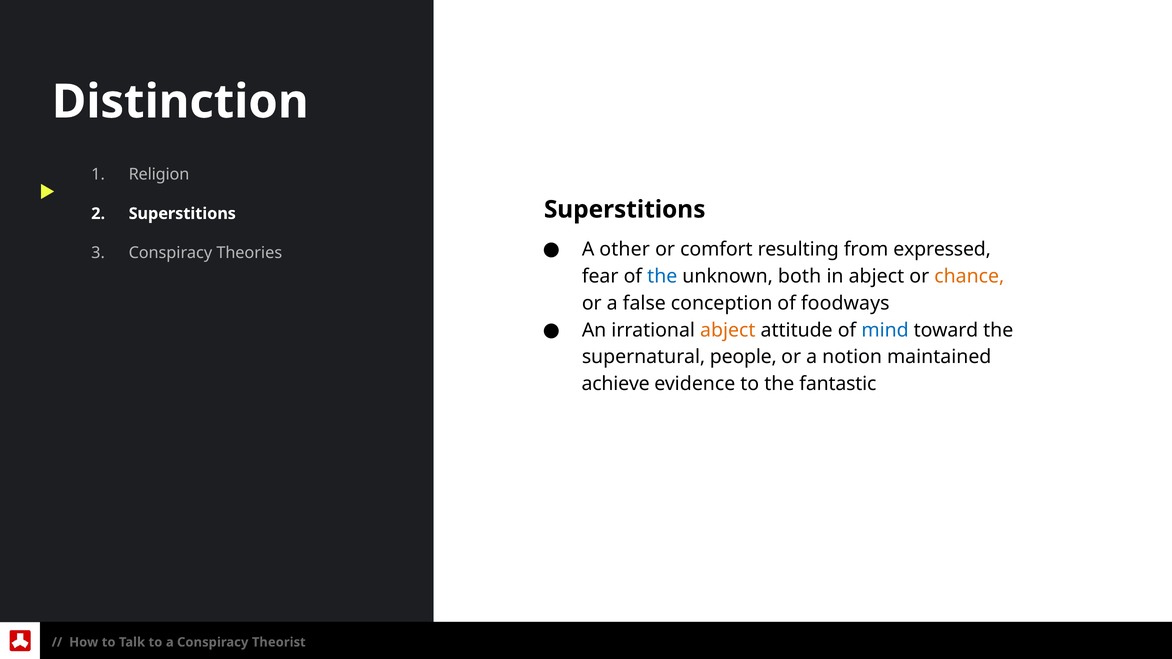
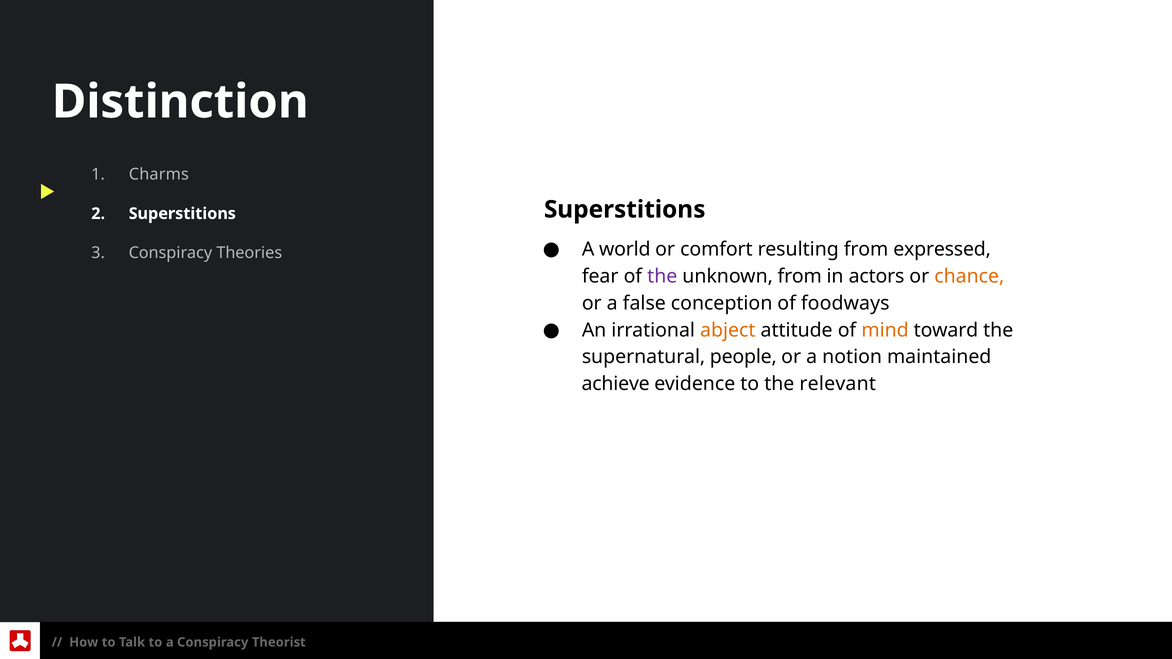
Religion: Religion -> Charms
other: other -> world
the at (662, 276) colour: blue -> purple
unknown both: both -> from
in abject: abject -> actors
mind colour: blue -> orange
fantastic: fantastic -> relevant
